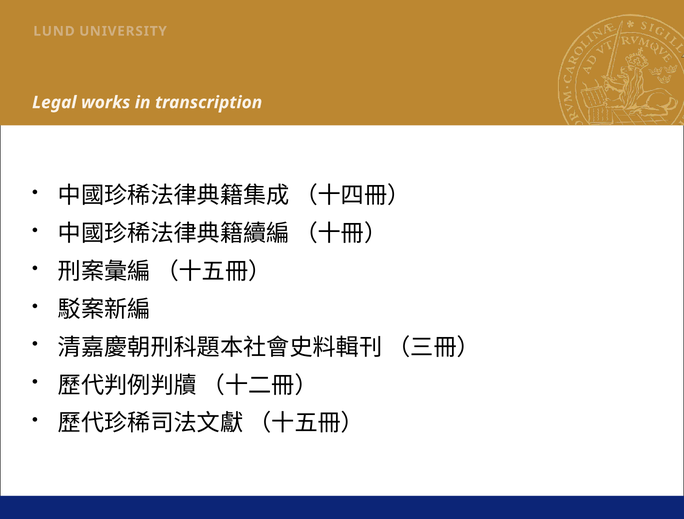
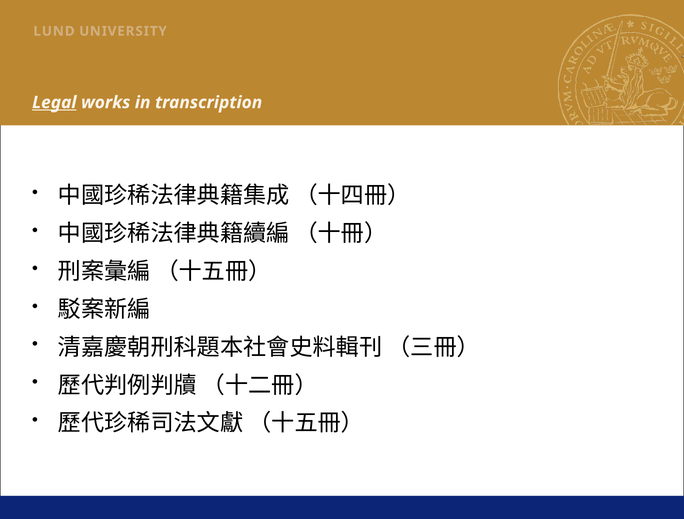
Legal underline: none -> present
